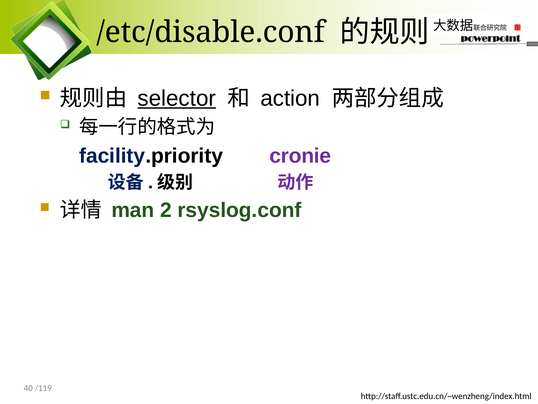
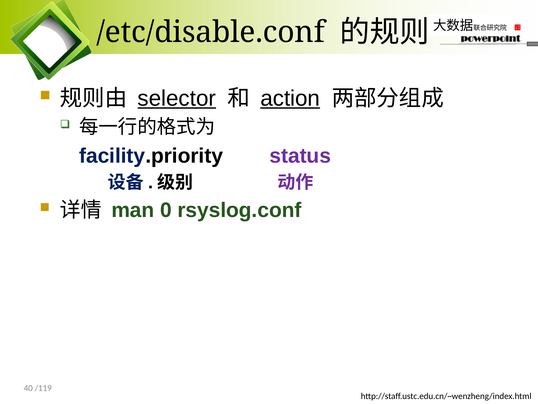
action underline: none -> present
cronie: cronie -> status
2: 2 -> 0
